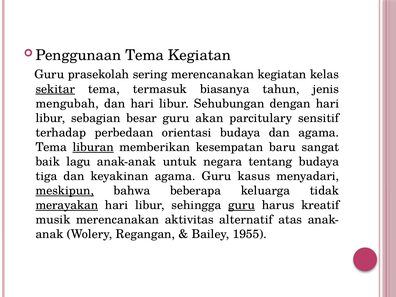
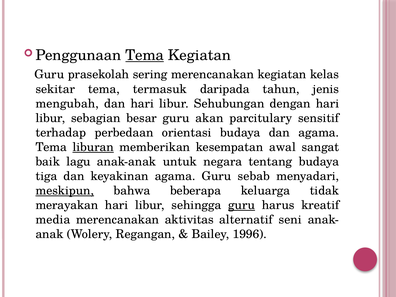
Tema at (145, 55) underline: none -> present
sekitar underline: present -> none
biasanya: biasanya -> daripada
baru: baru -> awal
kasus: kasus -> sebab
merayakan underline: present -> none
musik: musik -> media
atas: atas -> seni
1955: 1955 -> 1996
